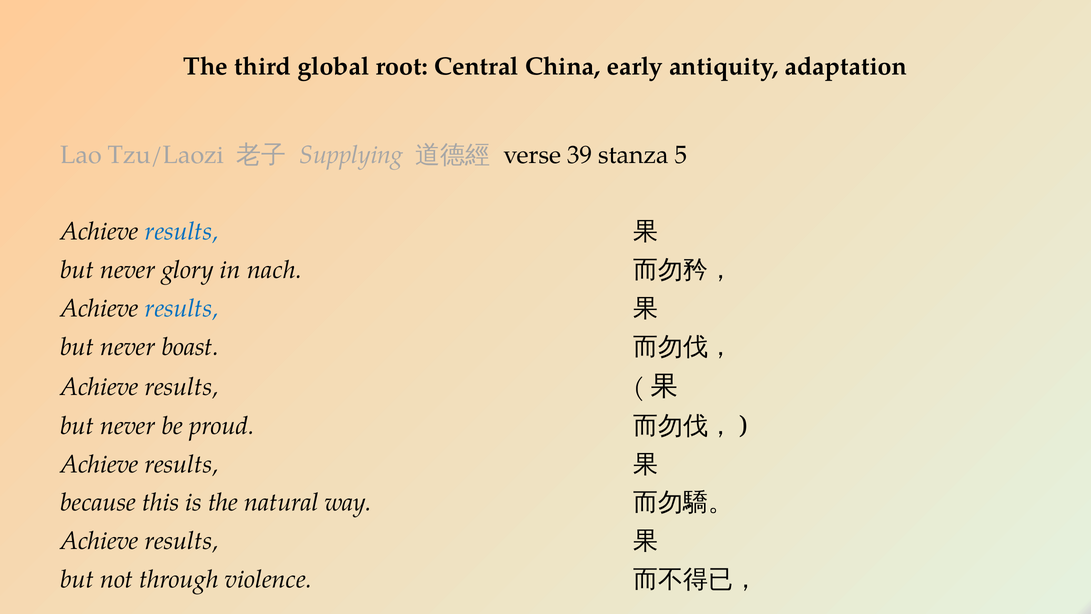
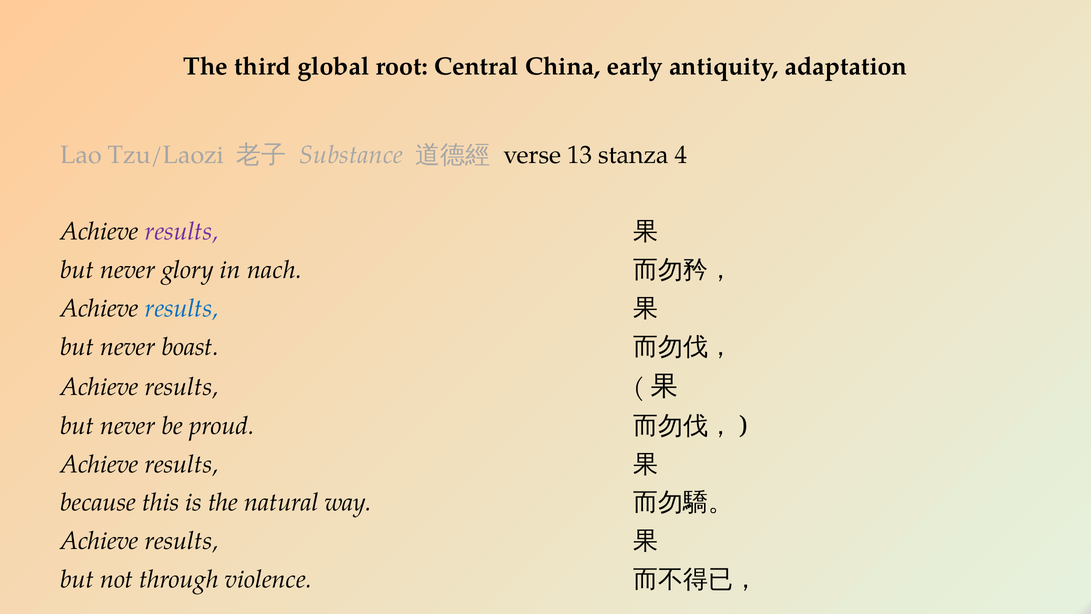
Supplying: Supplying -> Substance
39: 39 -> 13
5: 5 -> 4
results at (182, 232) colour: blue -> purple
